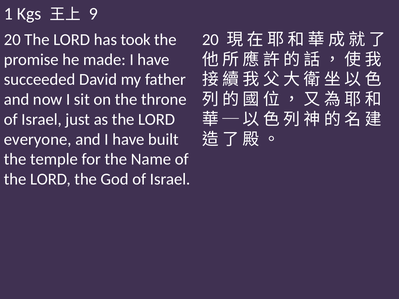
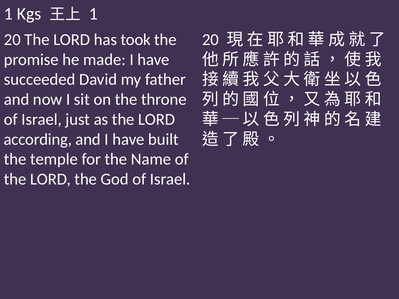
9 at (93, 14): 9 -> 1
everyone: everyone -> according
